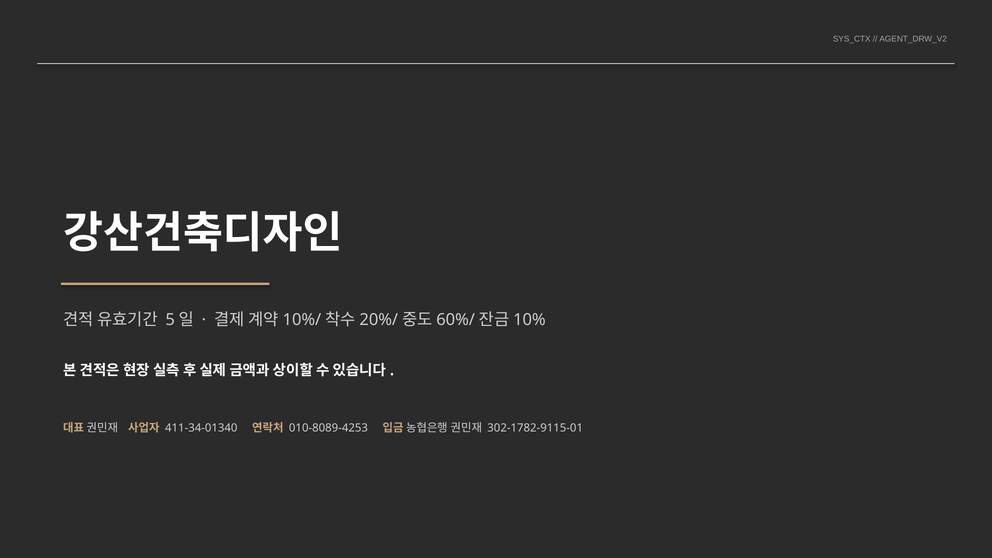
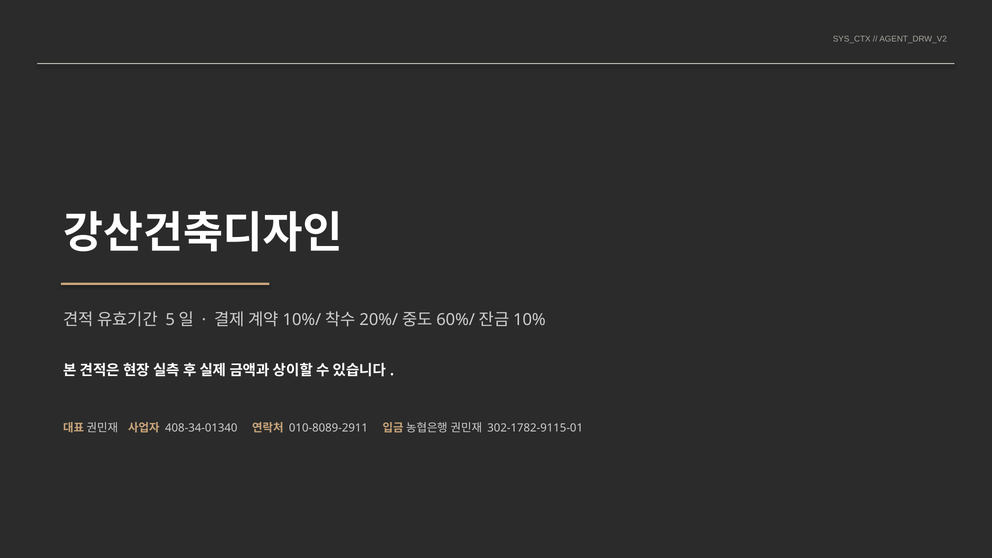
411-34-01340: 411-34-01340 -> 408-34-01340
010-8089-4253: 010-8089-4253 -> 010-8089-2911
